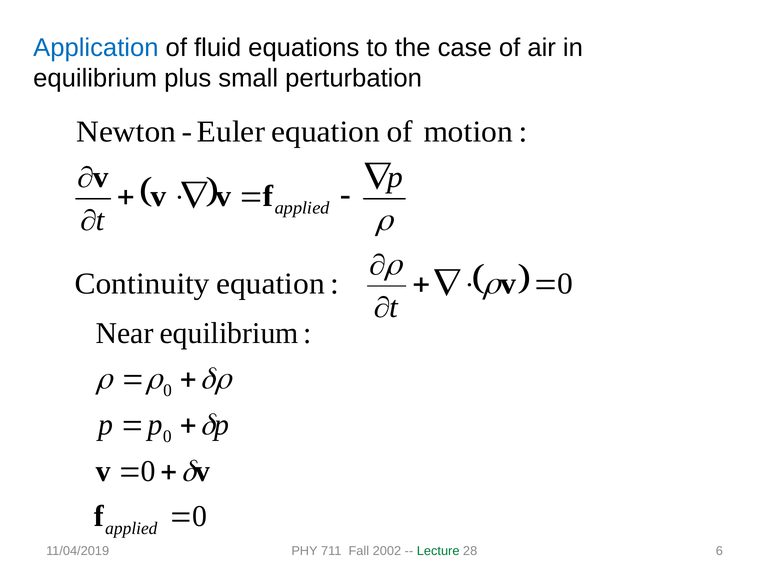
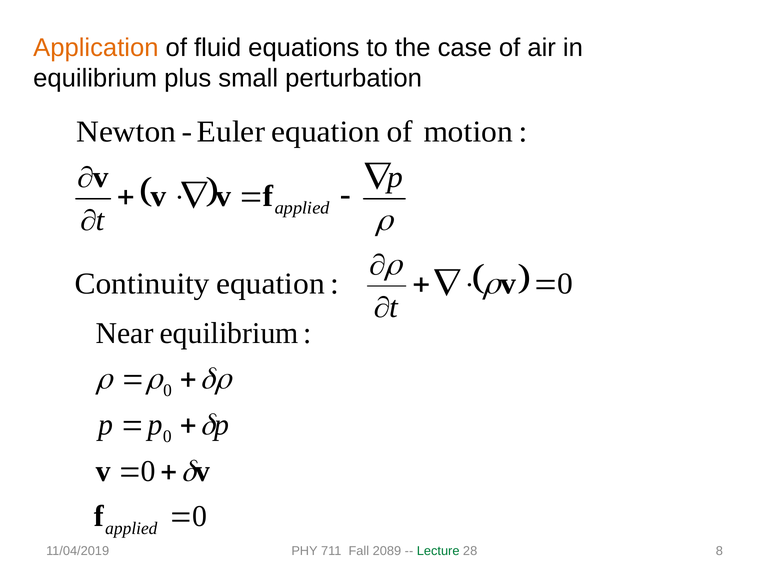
Application colour: blue -> orange
2002: 2002 -> 2089
6: 6 -> 8
